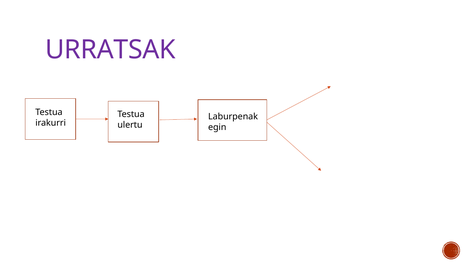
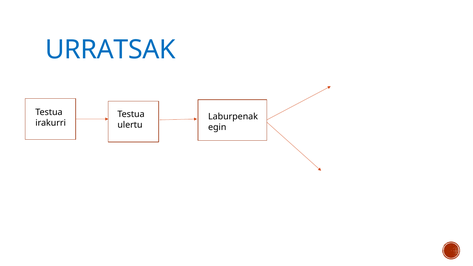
URRATSAK colour: purple -> blue
